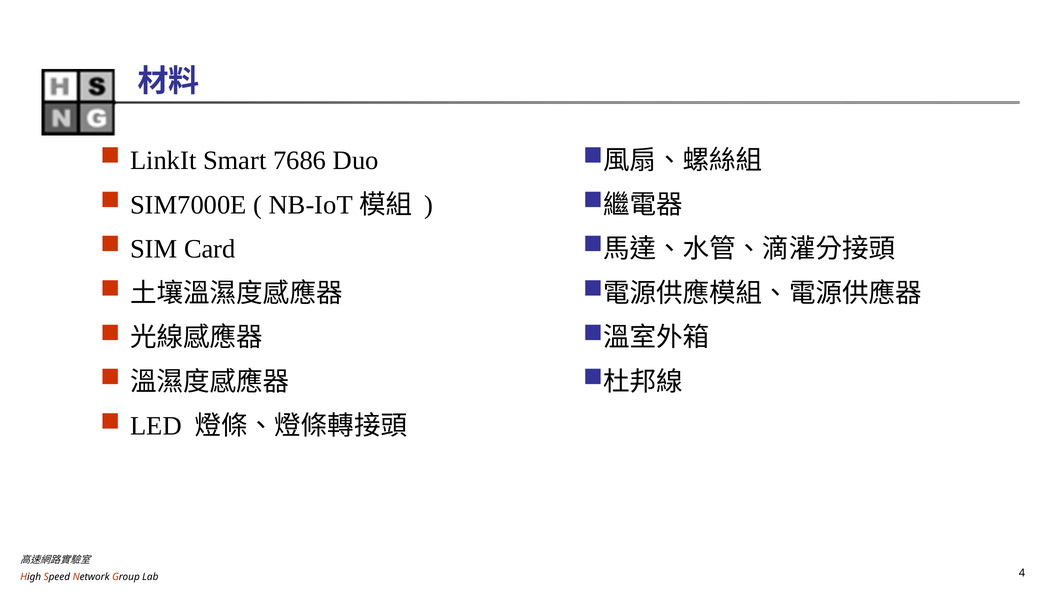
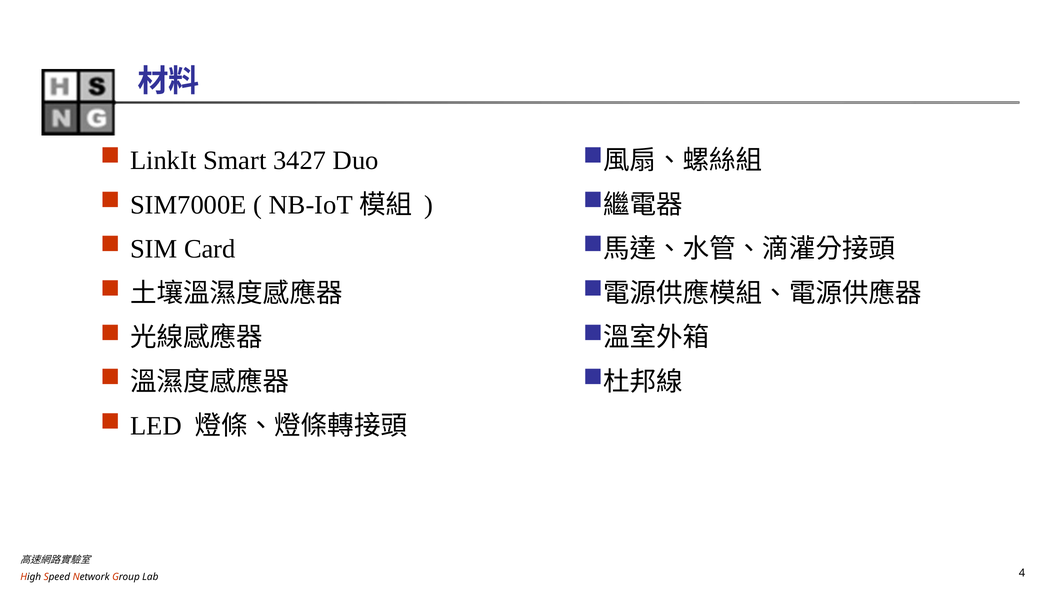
7686: 7686 -> 3427
